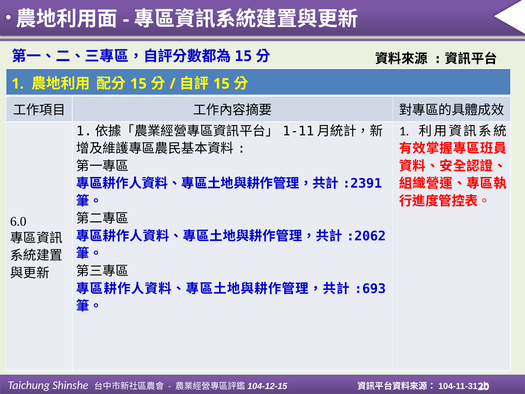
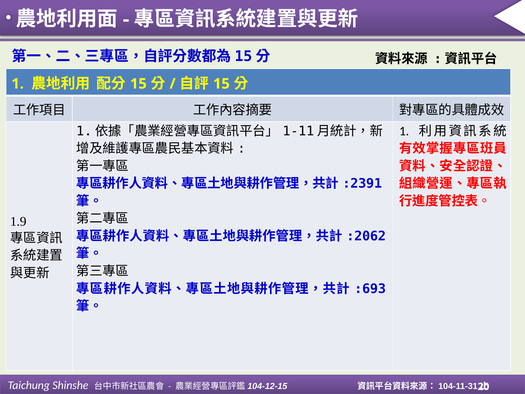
6.0: 6.0 -> 1.9
